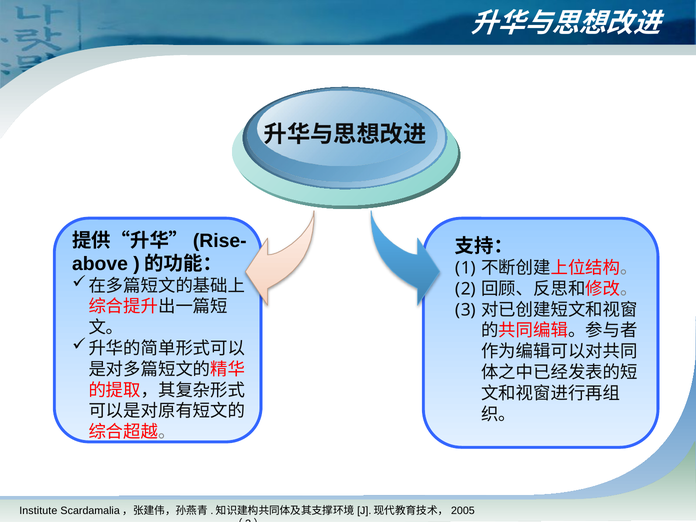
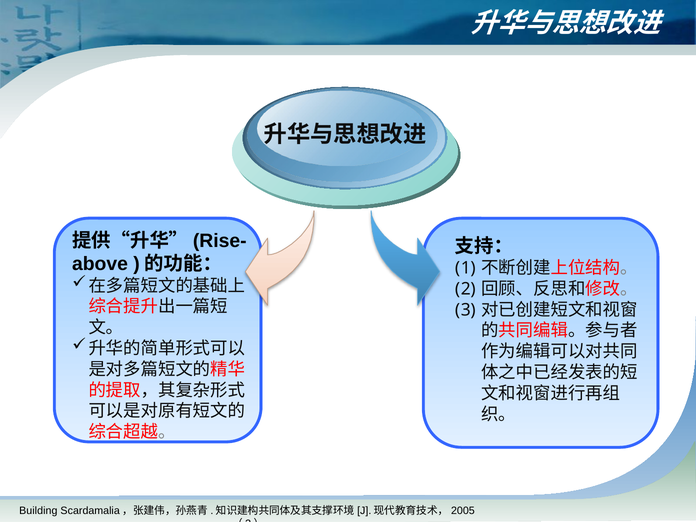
Institute: Institute -> Building
